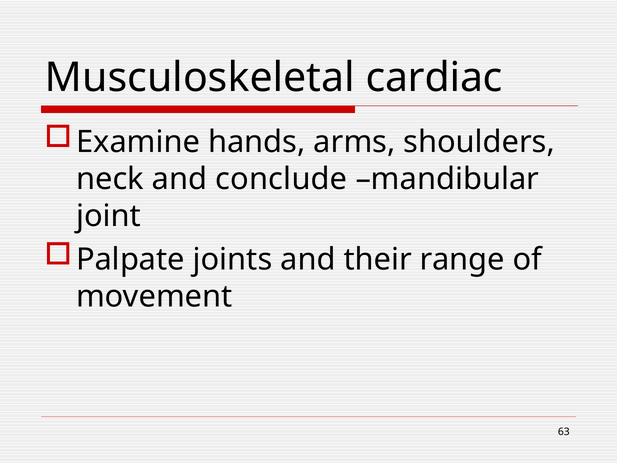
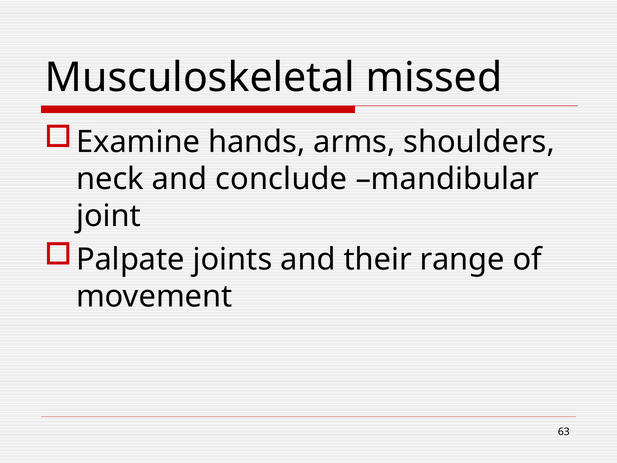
cardiac: cardiac -> missed
